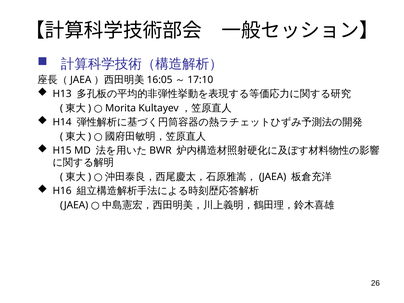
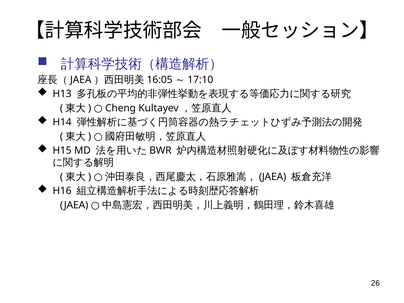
Morita: Morita -> Cheng
